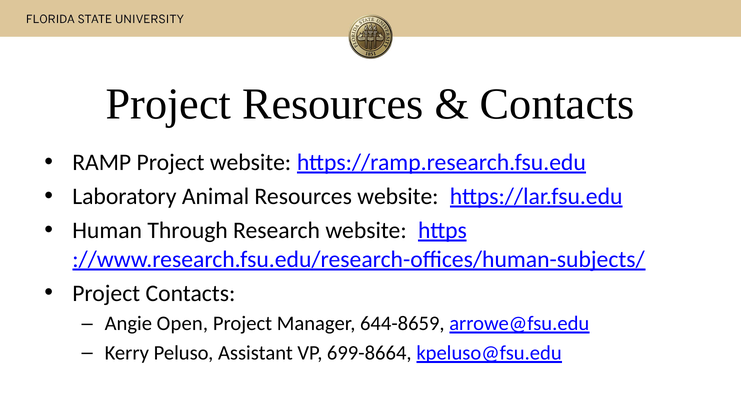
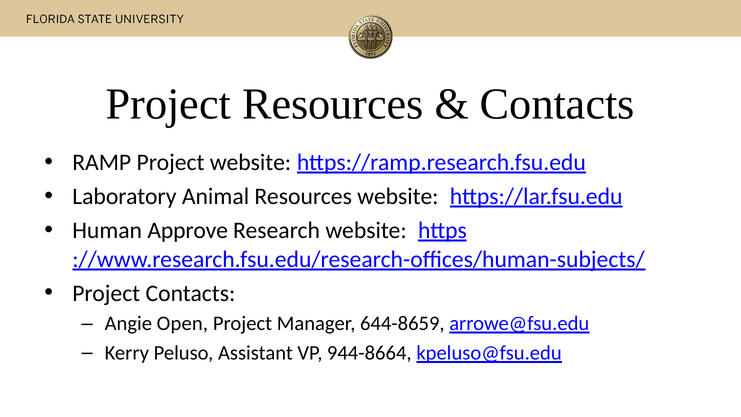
Through: Through -> Approve
699-8664: 699-8664 -> 944-8664
